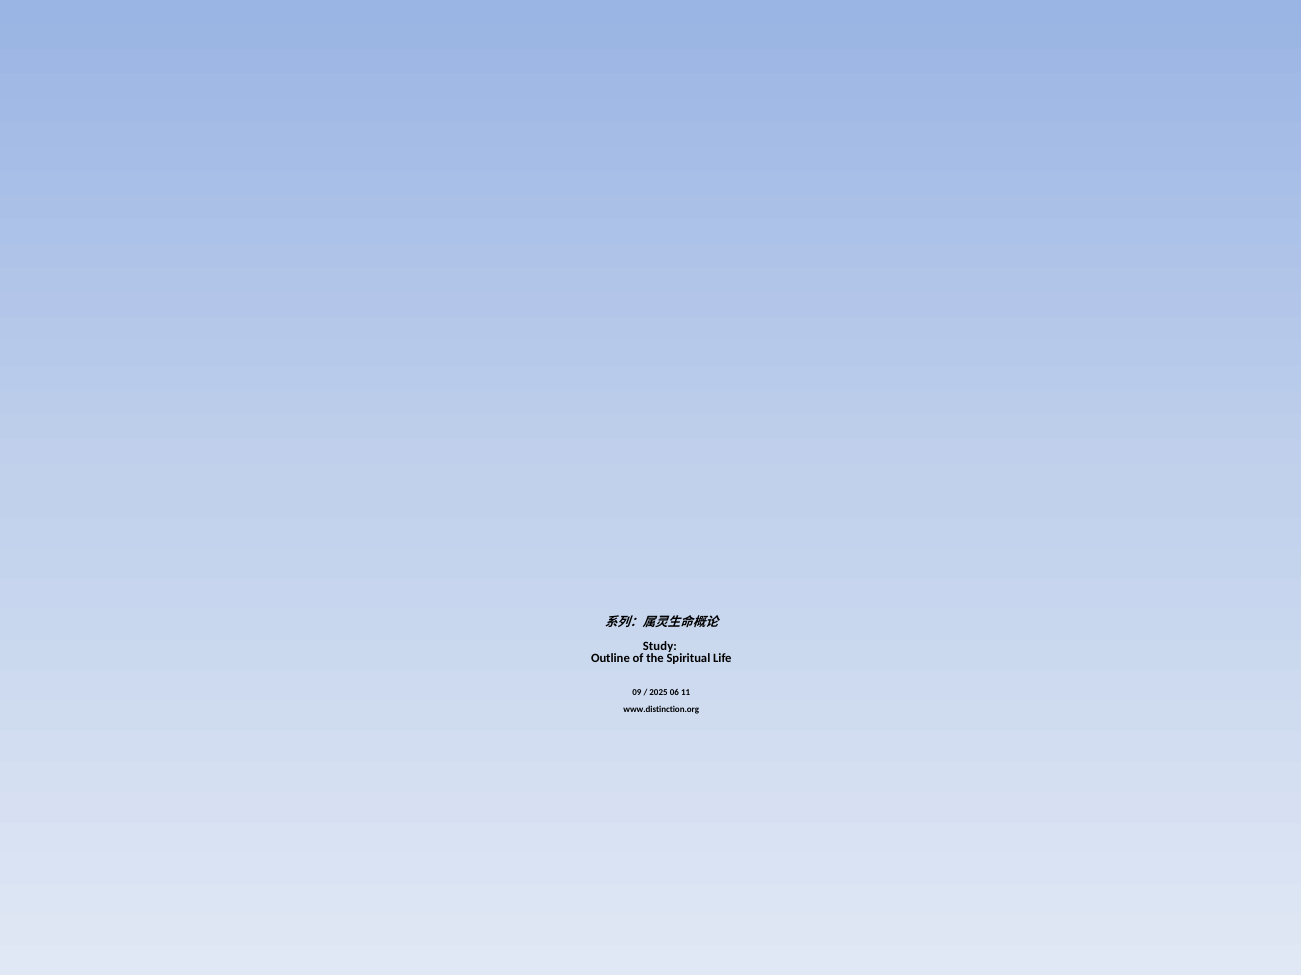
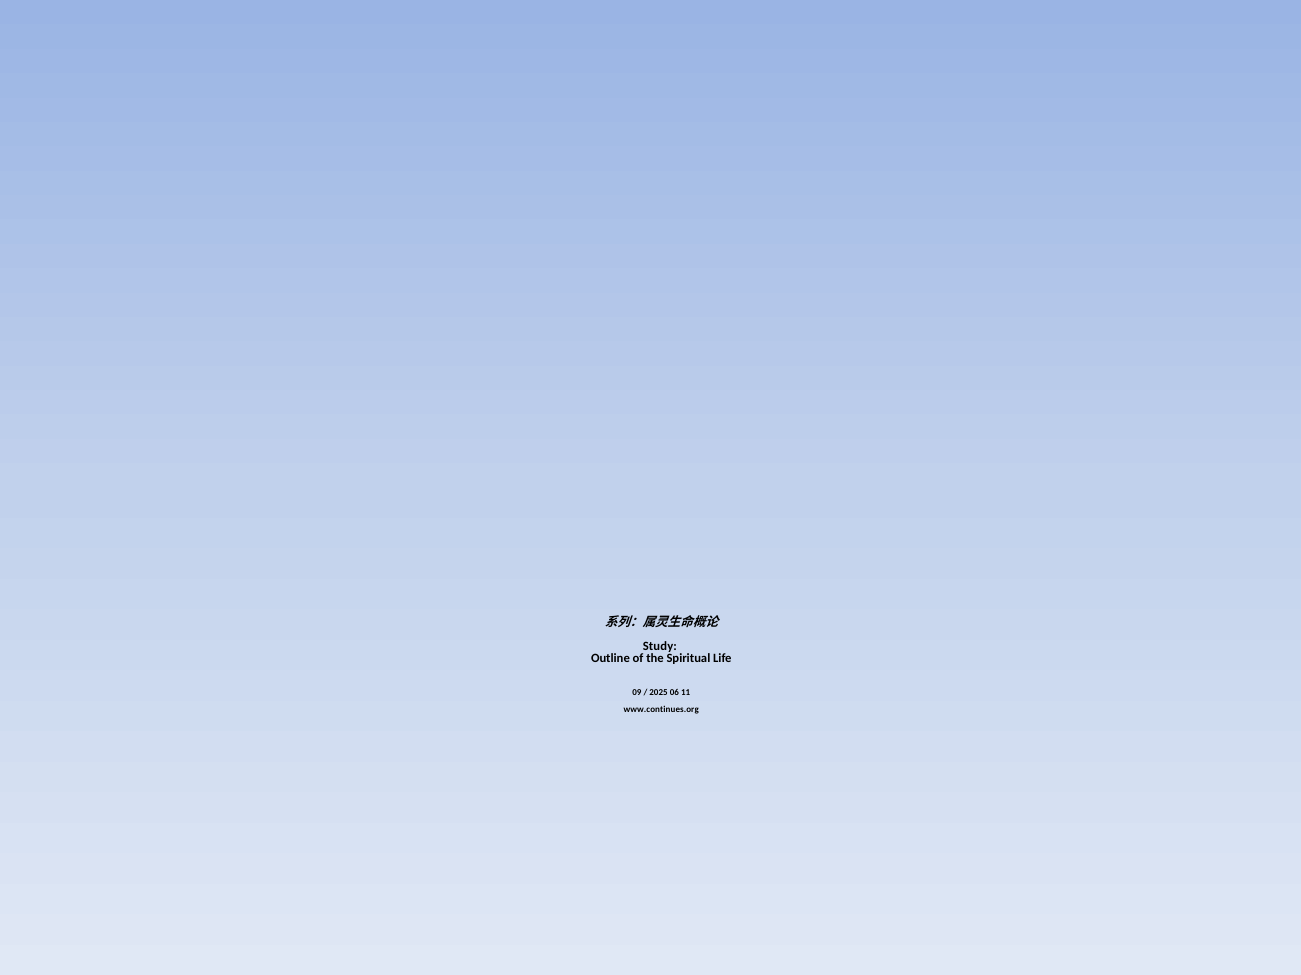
www.distinction.org: www.distinction.org -> www.continues.org
